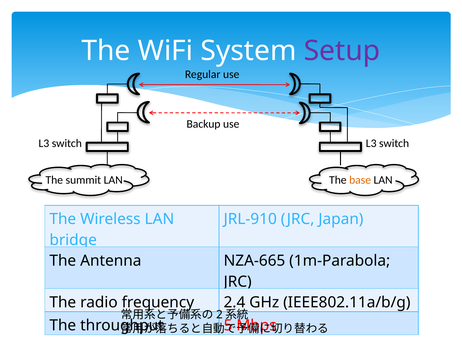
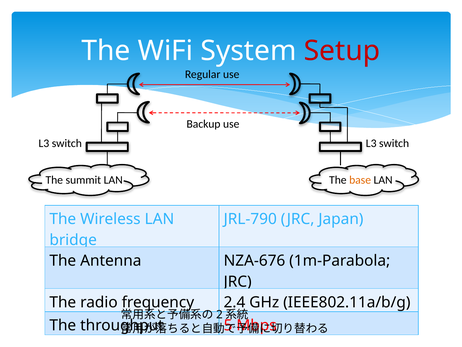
Setup colour: purple -> red
JRL-910: JRL-910 -> JRL-790
NZA-665: NZA-665 -> NZA-676
